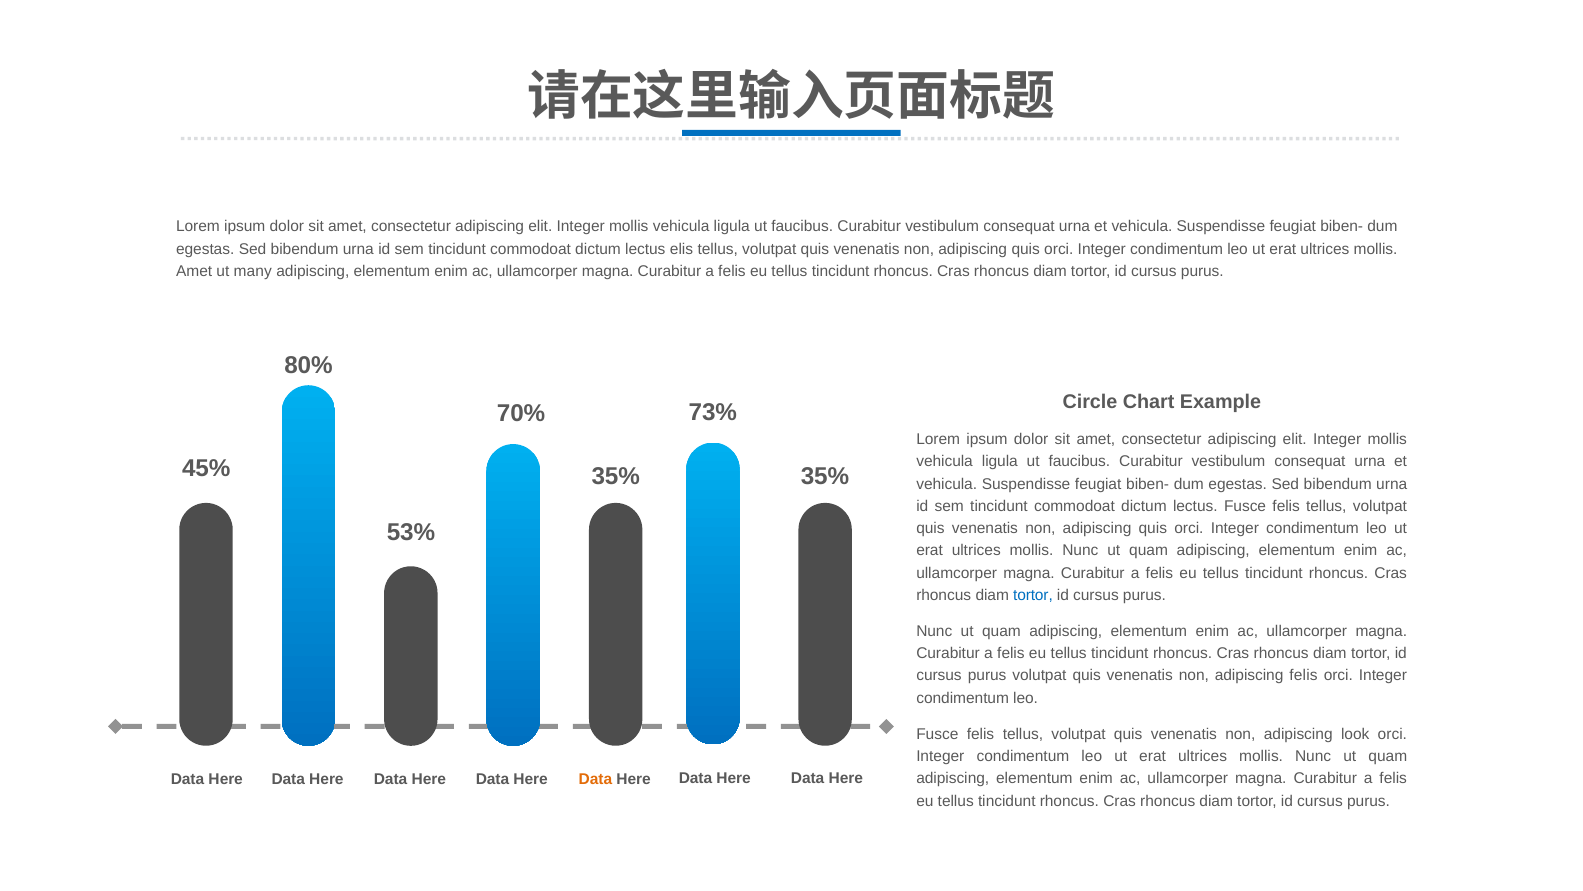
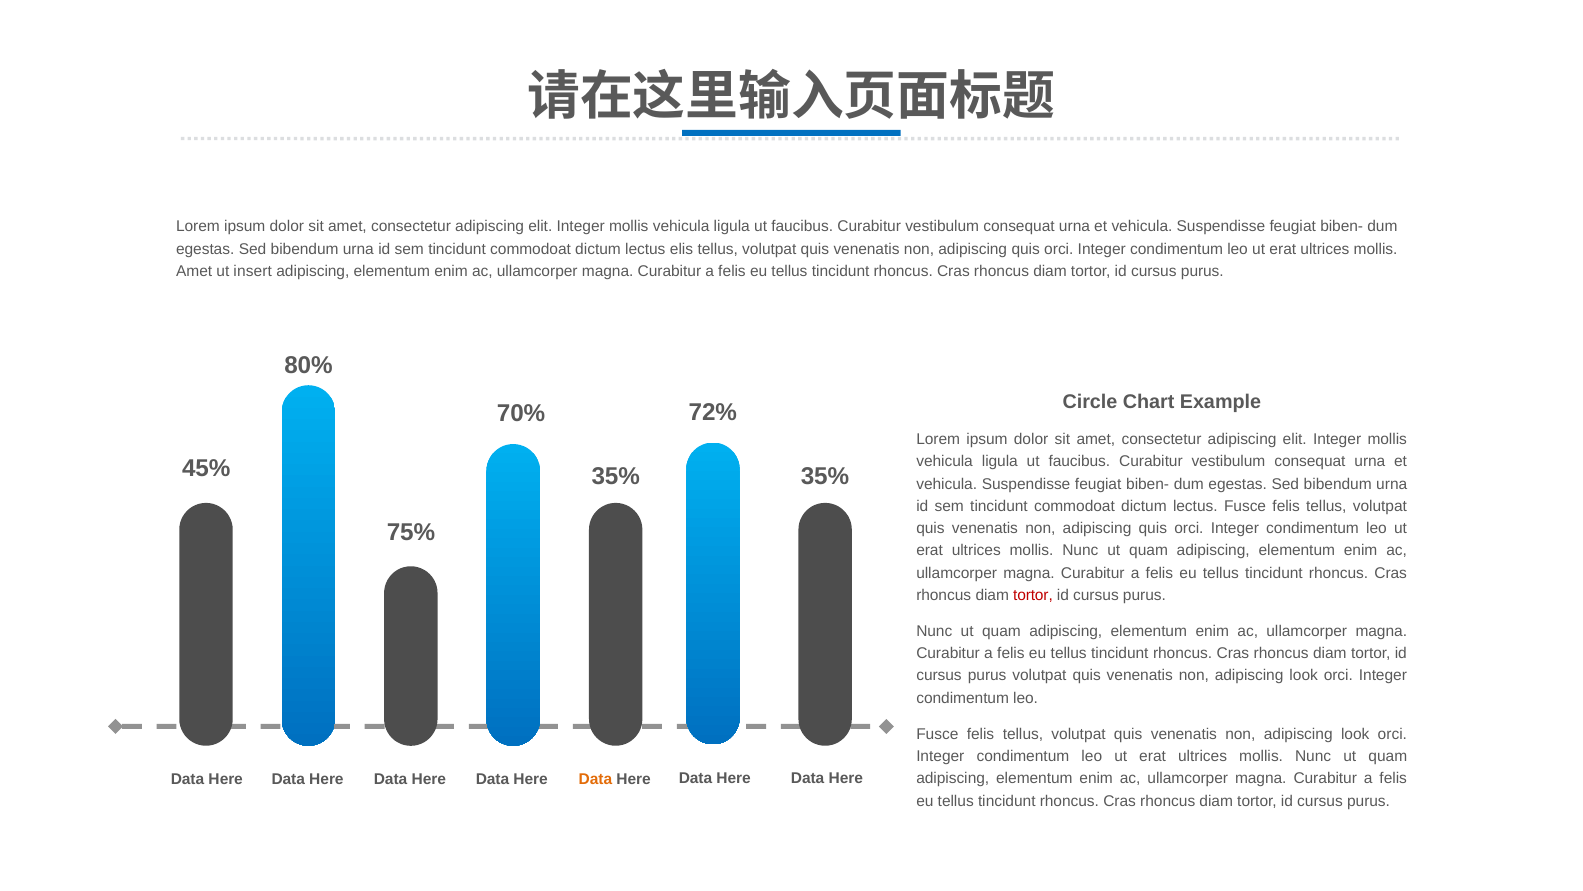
many: many -> insert
73%: 73% -> 72%
53%: 53% -> 75%
tortor at (1033, 595) colour: blue -> red
felis at (1304, 675): felis -> look
